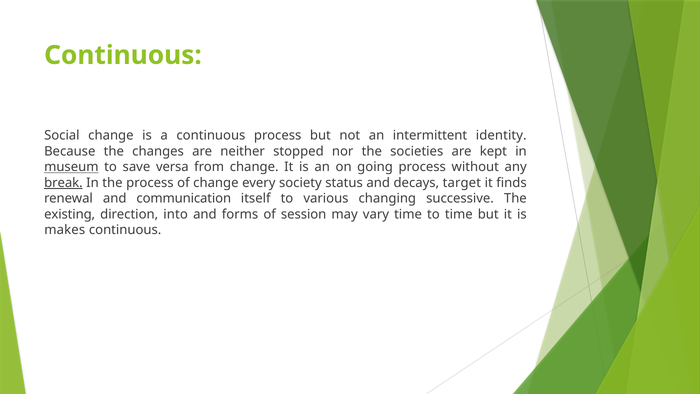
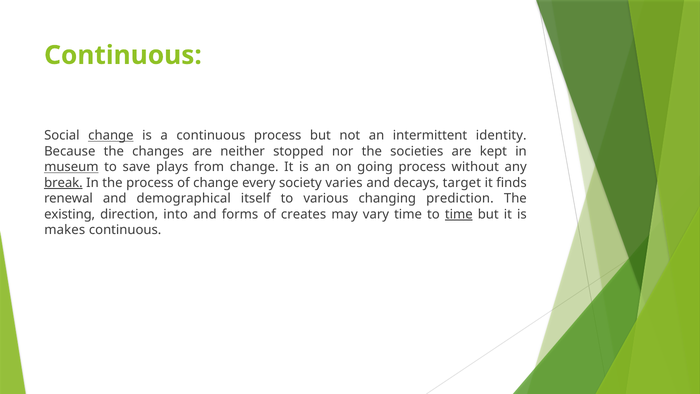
change at (111, 135) underline: none -> present
versa: versa -> plays
status: status -> varies
communication: communication -> demographical
successive: successive -> prediction
session: session -> creates
time at (459, 214) underline: none -> present
